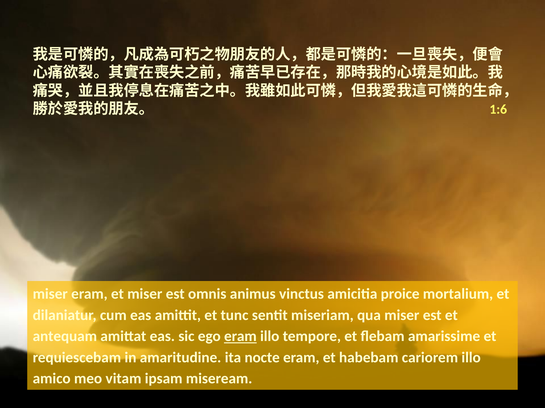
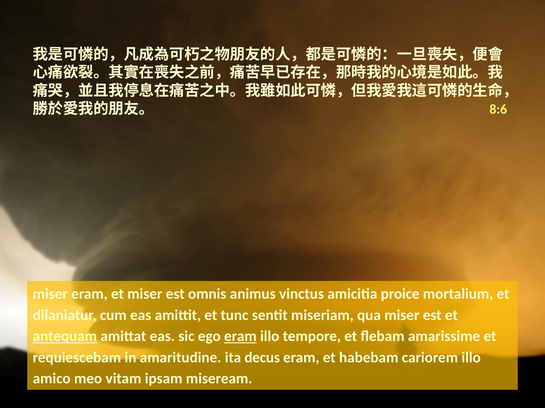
1:6: 1:6 -> 8:6
antequam underline: none -> present
nocte: nocte -> decus
